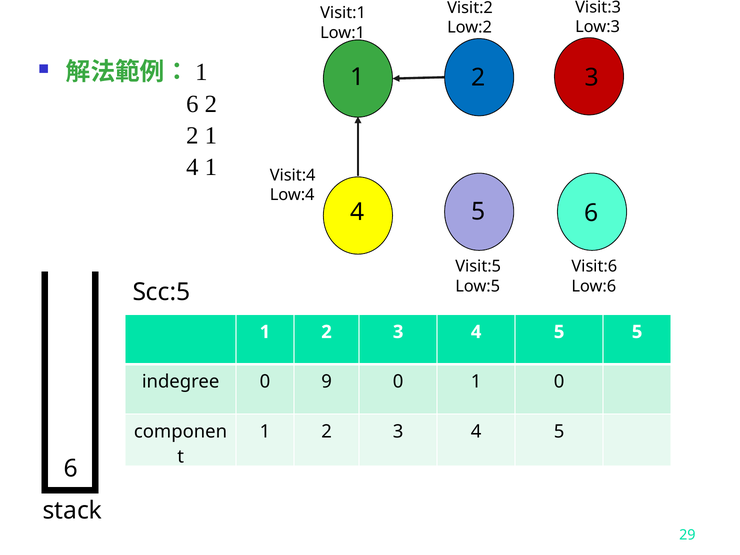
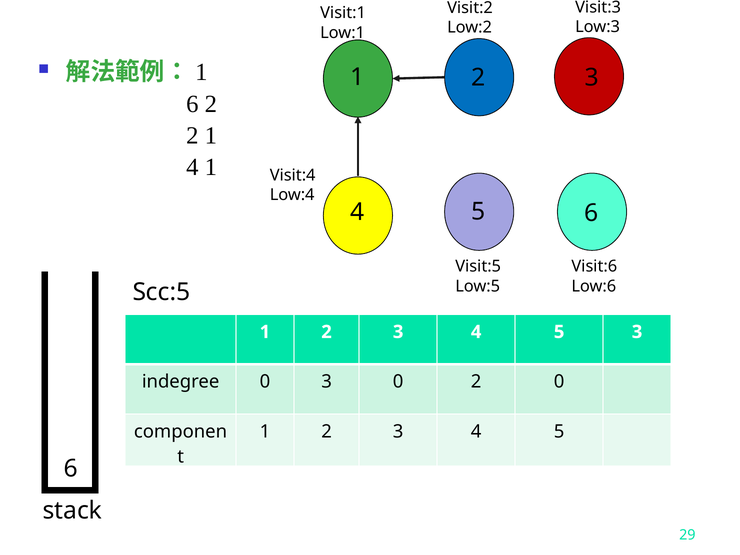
5 5: 5 -> 3
0 9: 9 -> 3
0 1: 1 -> 2
